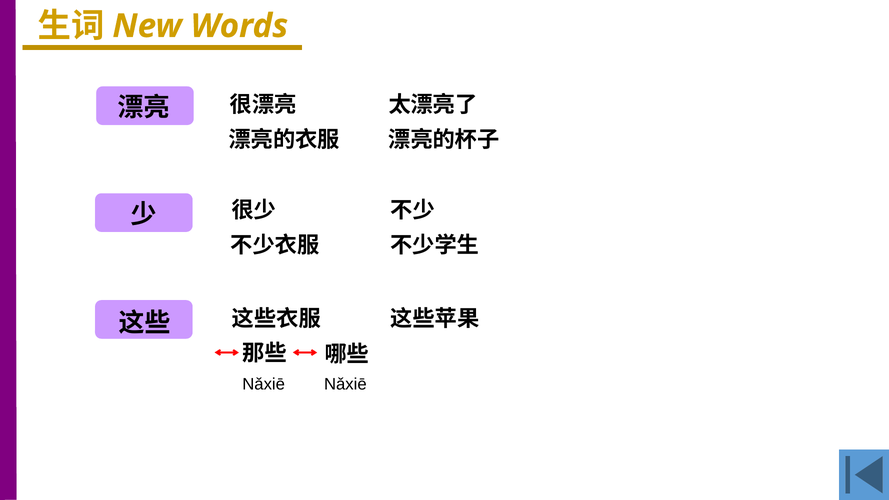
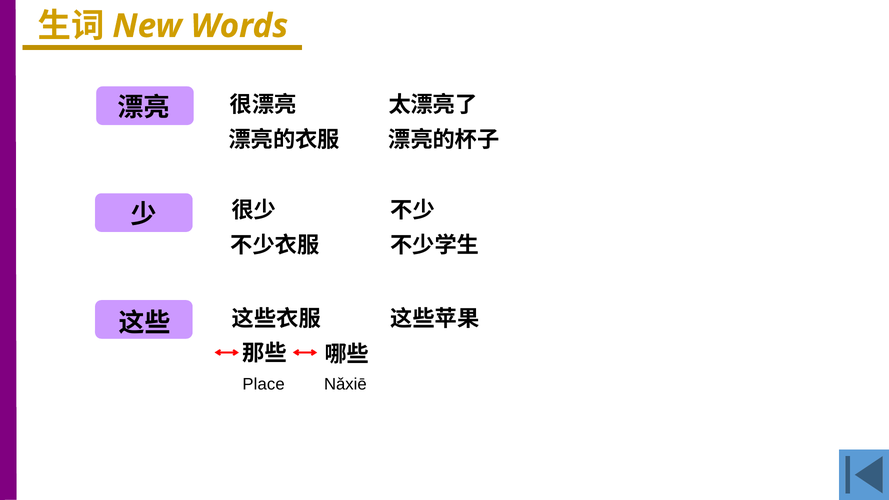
Nǎxiē at (264, 384): Nǎxiē -> Place
